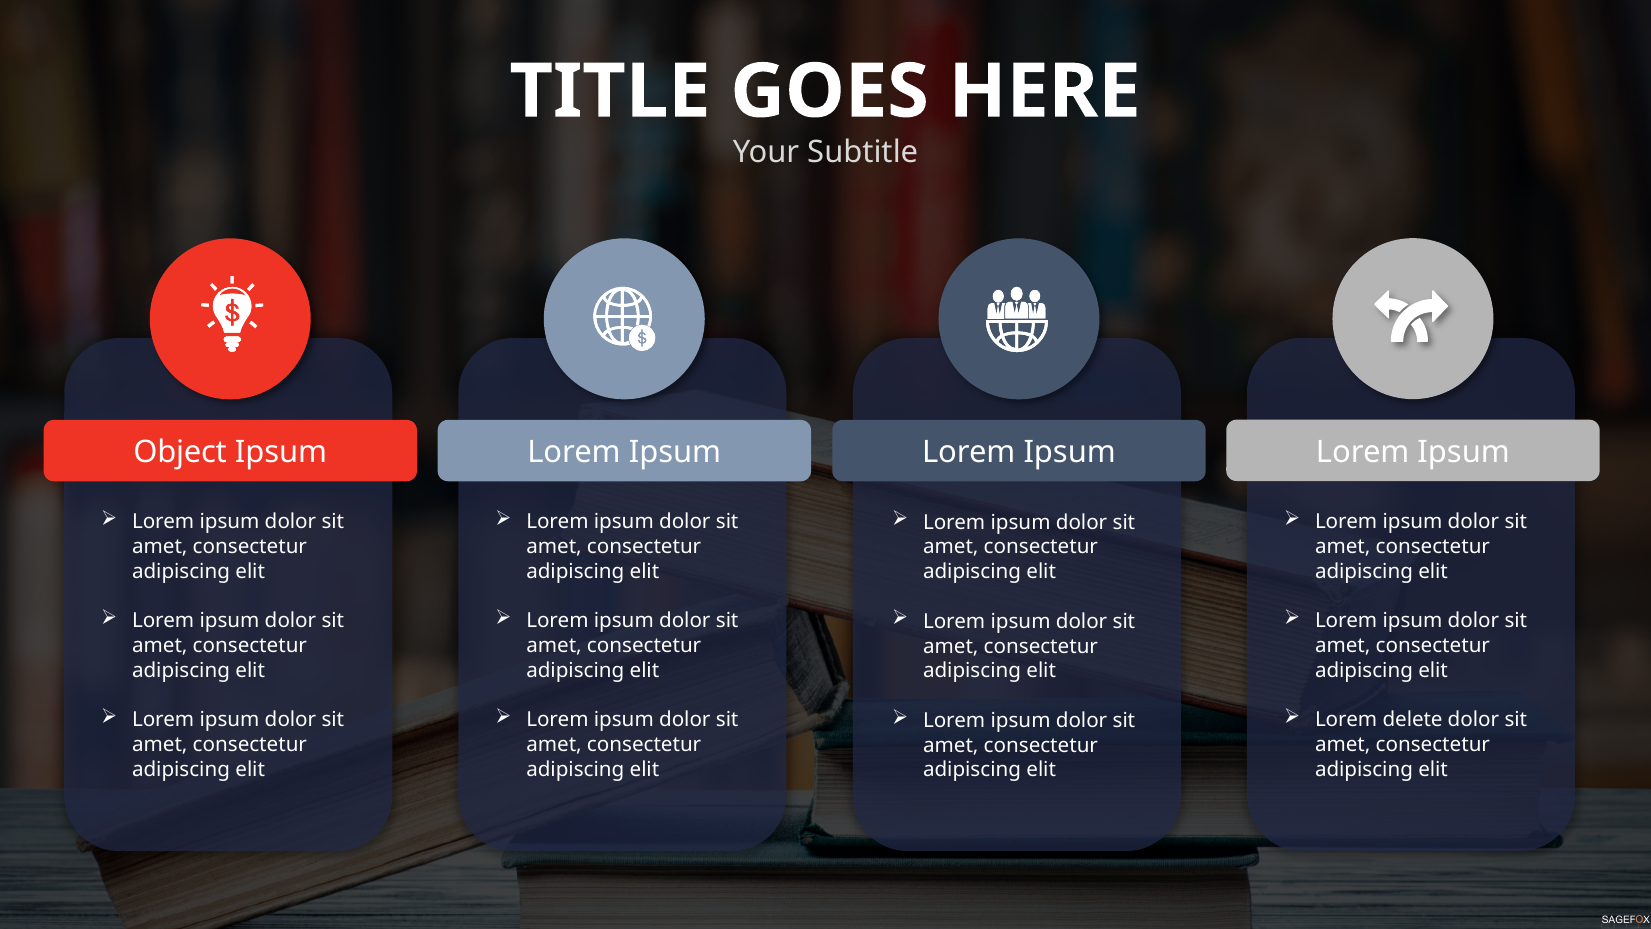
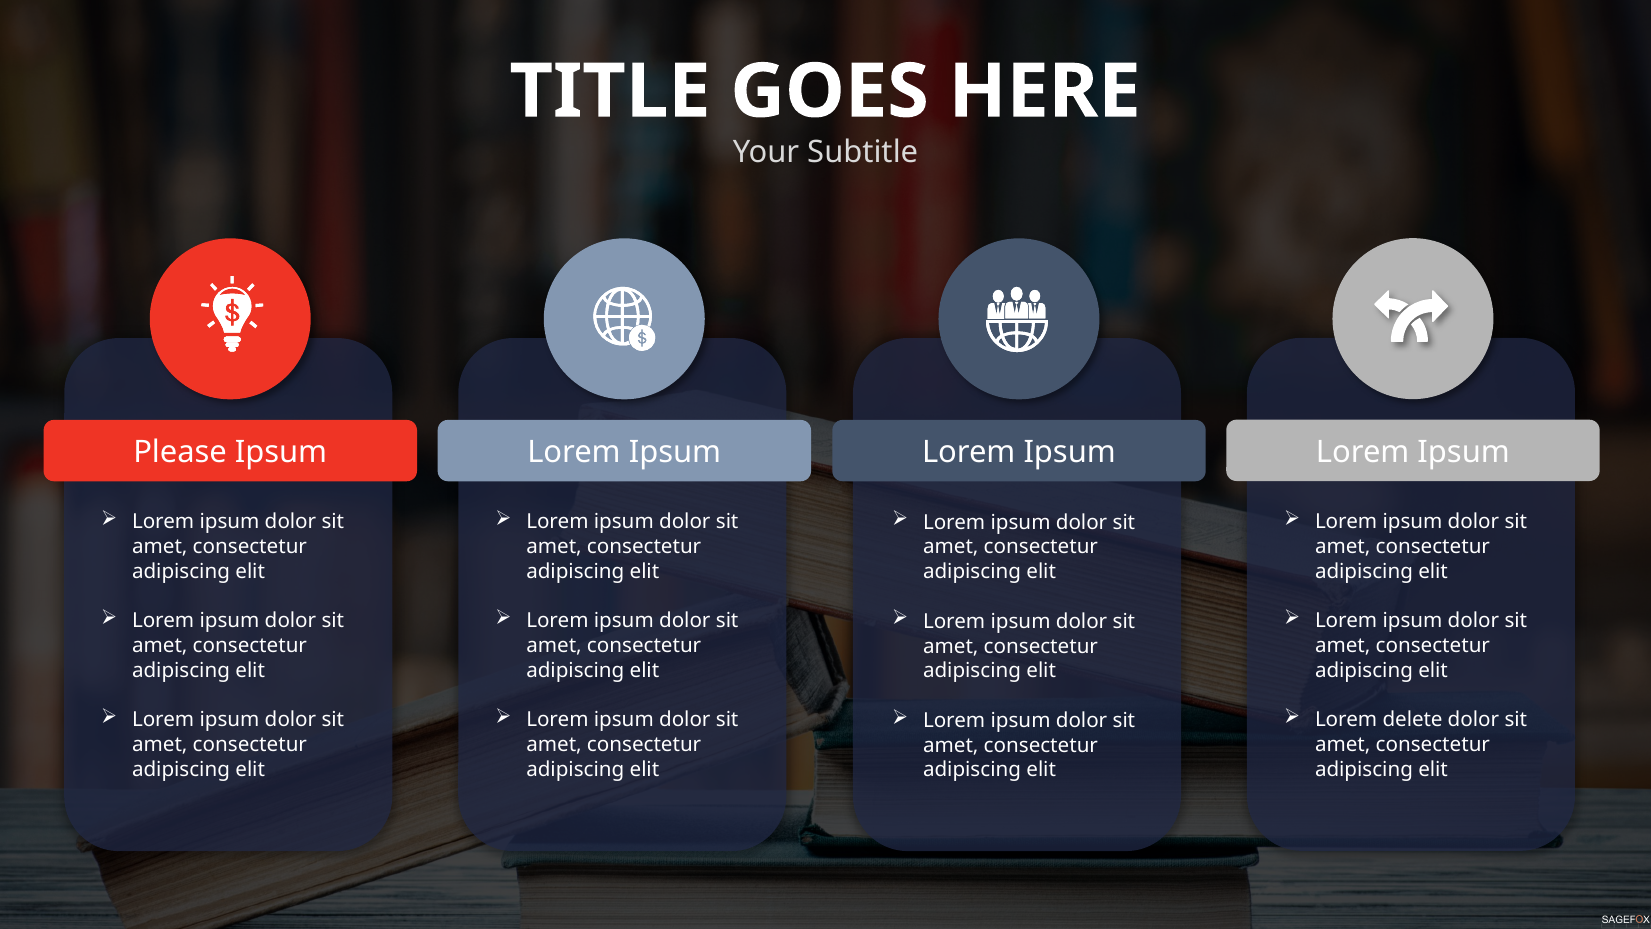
Object: Object -> Please
